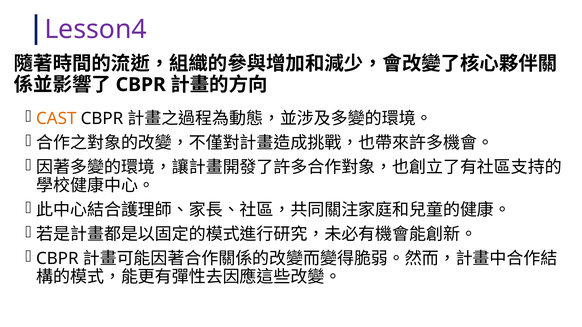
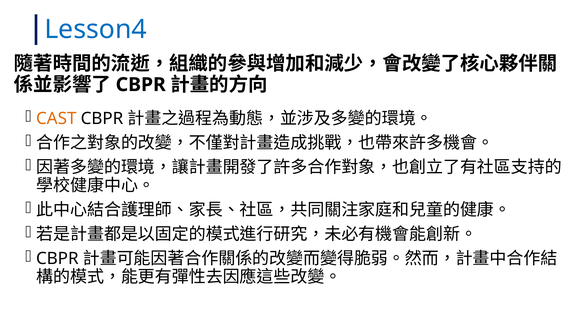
Lesson4 colour: purple -> blue
